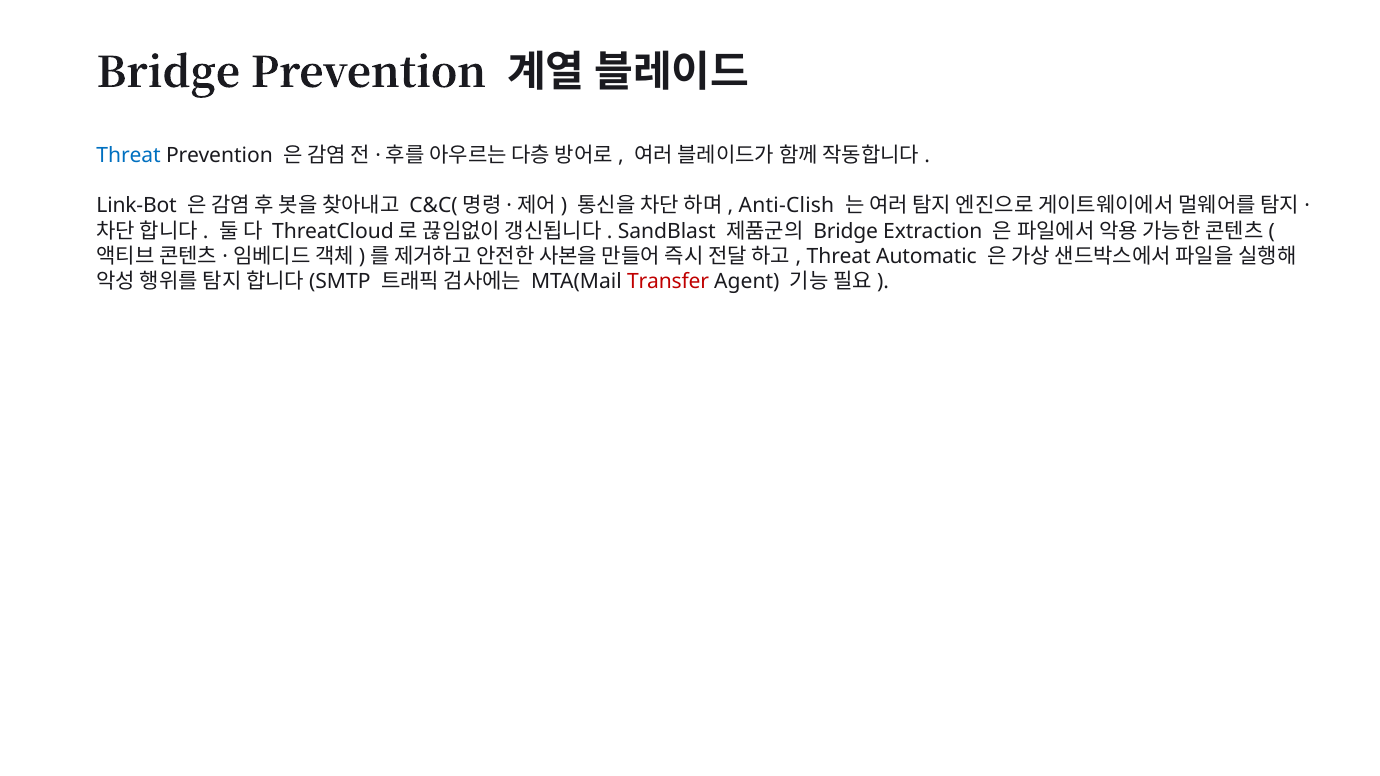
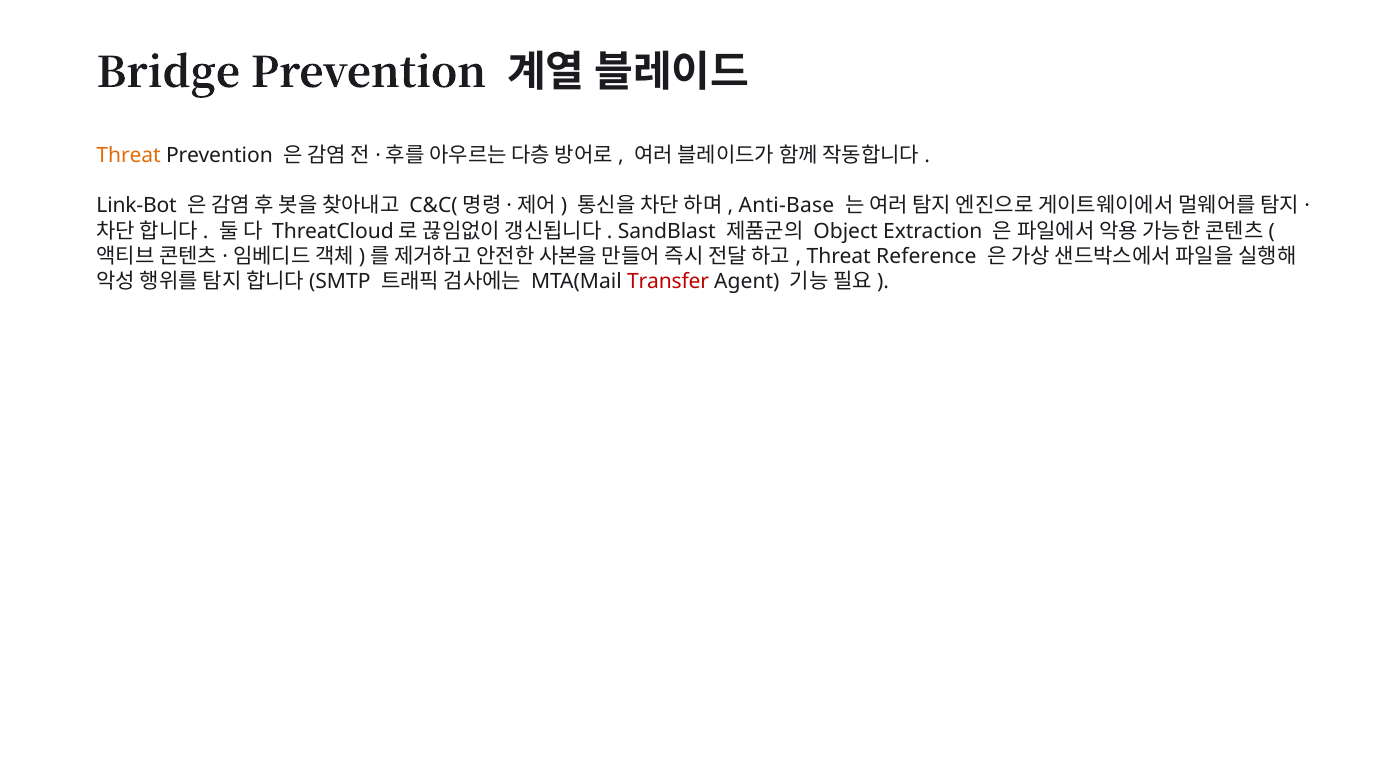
Threat at (129, 155) colour: blue -> orange
Anti-Clish: Anti-Clish -> Anti-Base
Bridge at (846, 231): Bridge -> Object
Automatic: Automatic -> Reference
